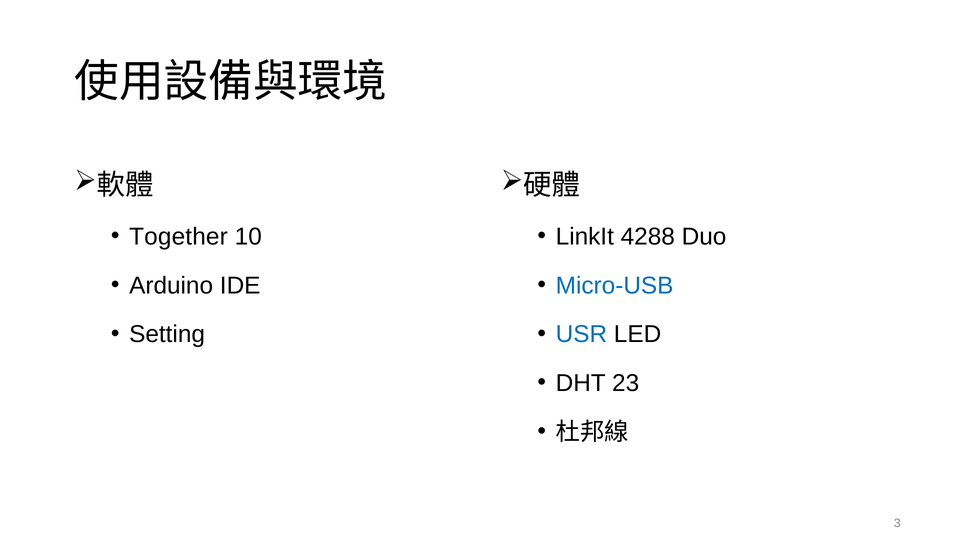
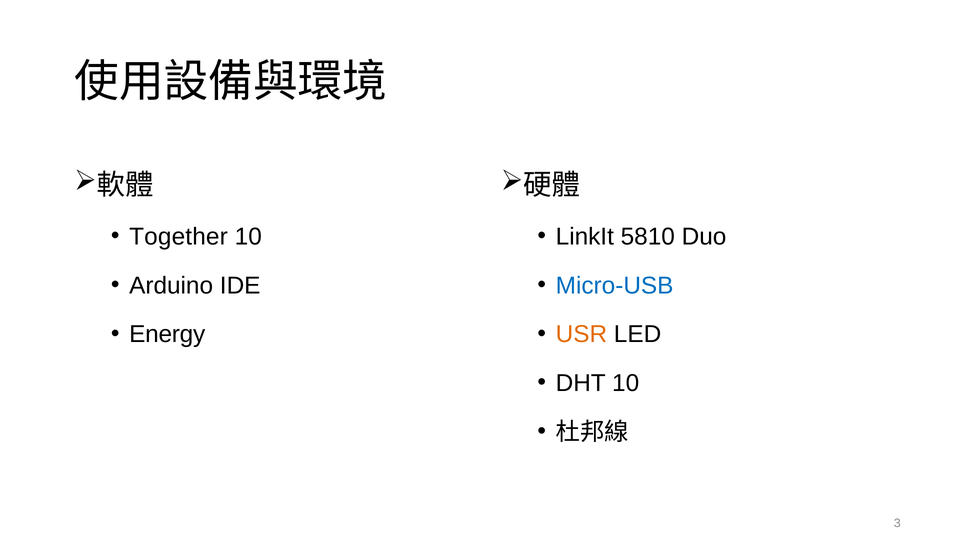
4288: 4288 -> 5810
Setting: Setting -> Energy
USR colour: blue -> orange
DHT 23: 23 -> 10
